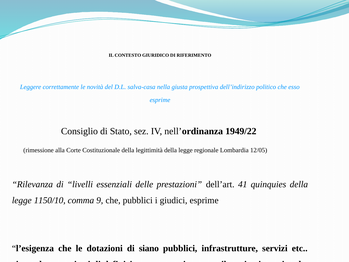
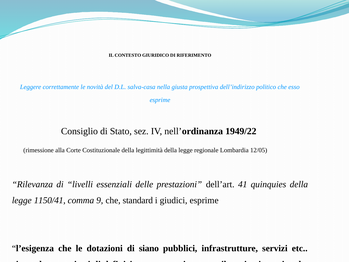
1150/10: 1150/10 -> 1150/41
che pubblici: pubblici -> standard
